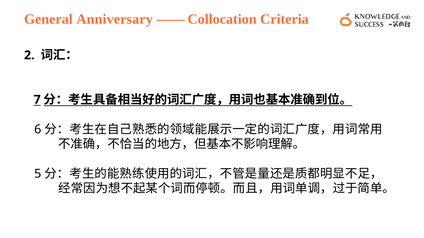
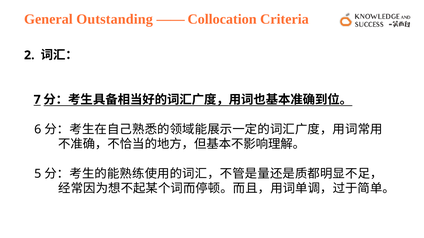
Anniversary: Anniversary -> Outstanding
